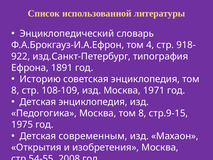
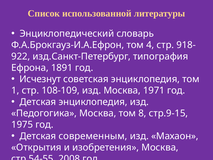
Историю: Историю -> Исчезнут
8 at (15, 90): 8 -> 1
